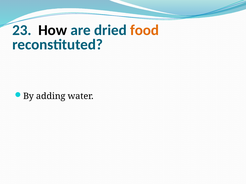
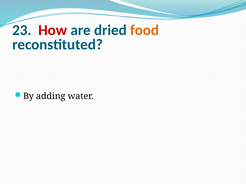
How colour: black -> red
